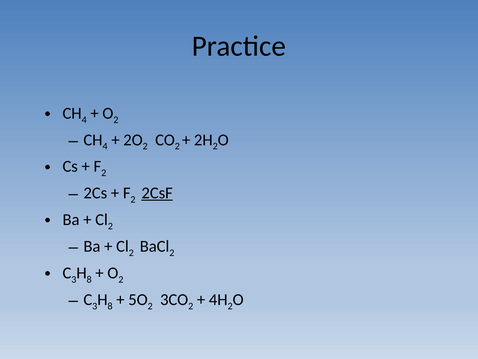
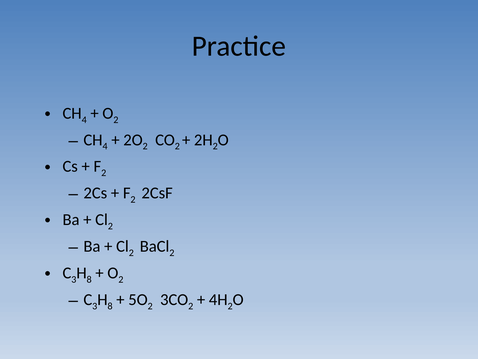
2CsF underline: present -> none
